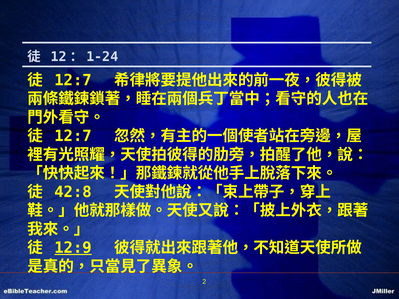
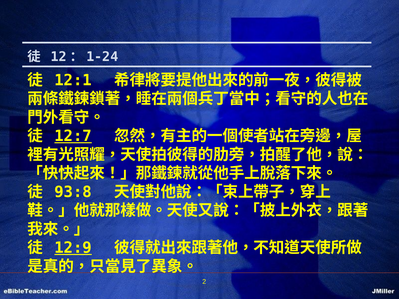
12:7 at (73, 80): 12:7 -> 12:1
12:7 at (73, 136) underline: none -> present
42:8: 42:8 -> 93:8
